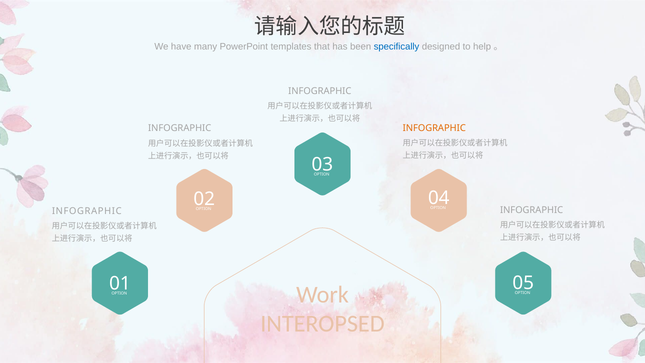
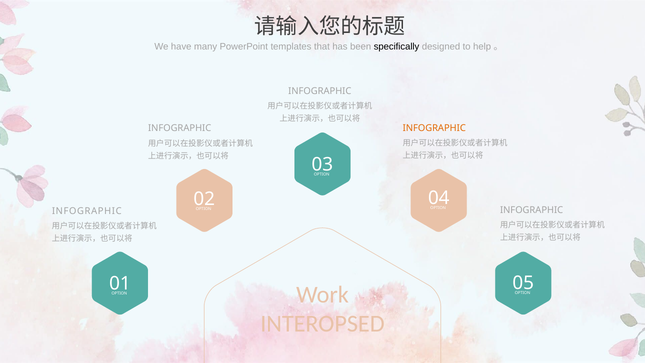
specifically colour: blue -> black
